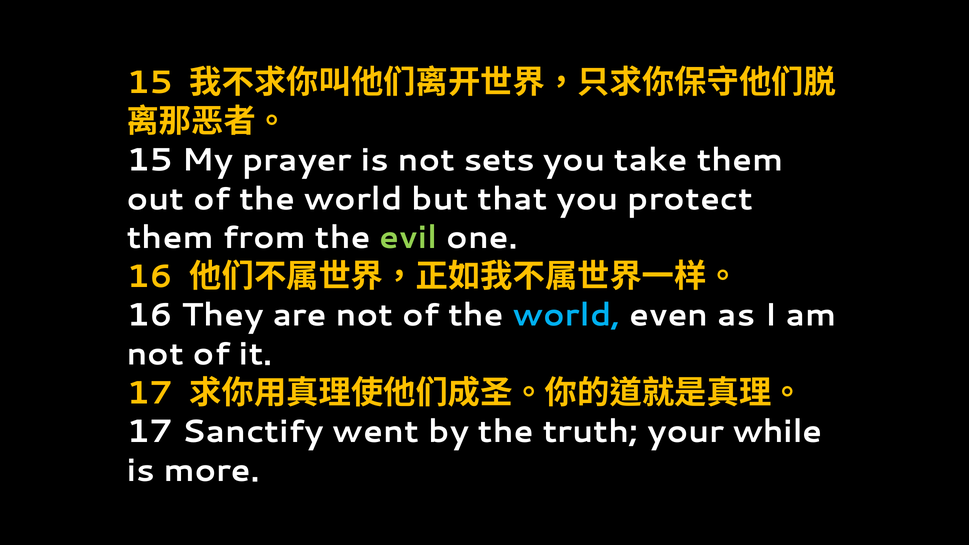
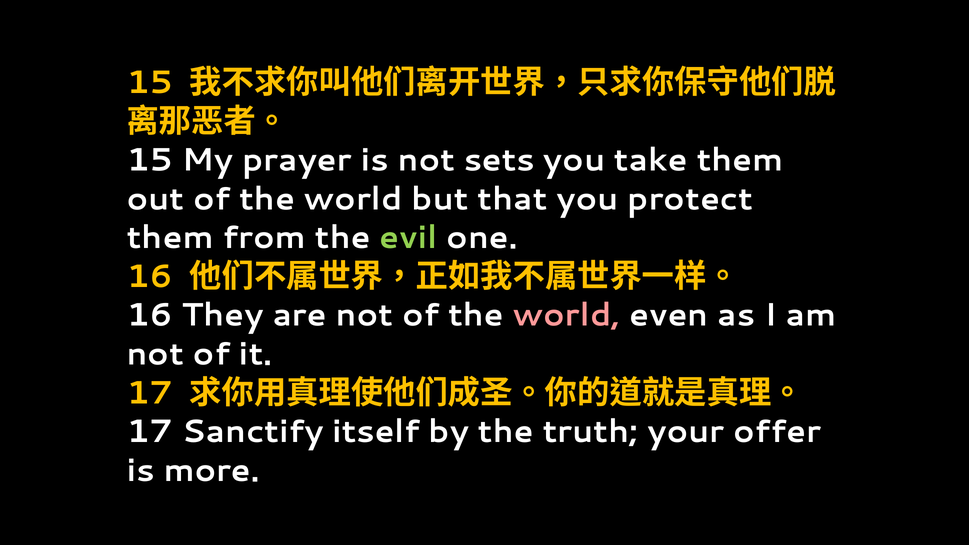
world at (567, 315) colour: light blue -> pink
went: went -> itself
while: while -> offer
